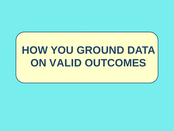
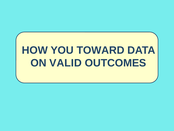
GROUND: GROUND -> TOWARD
